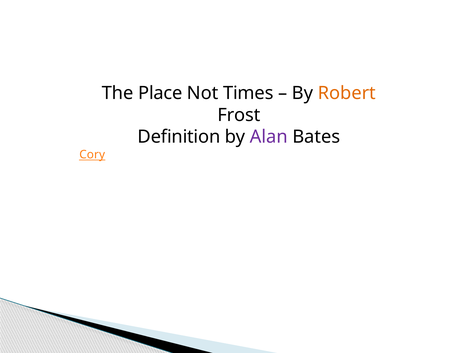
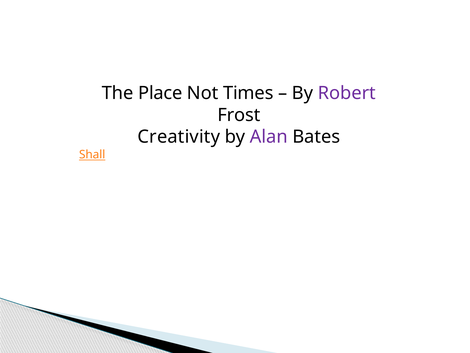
Robert colour: orange -> purple
Definition: Definition -> Creativity
Cory: Cory -> Shall
